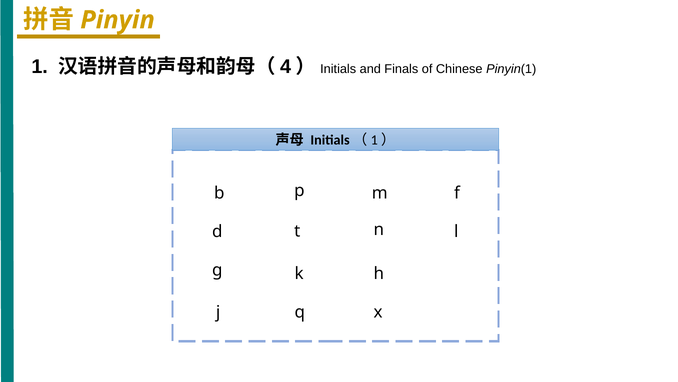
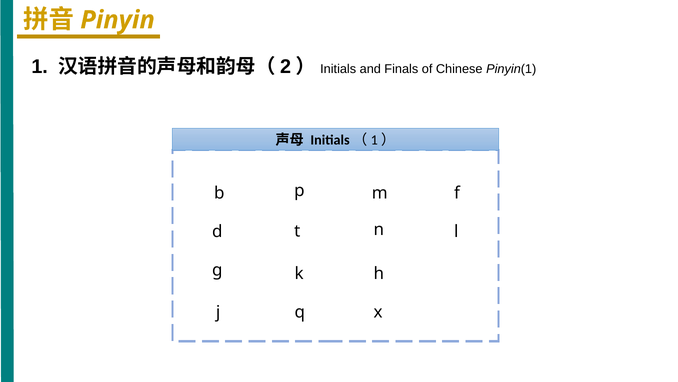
4: 4 -> 2
